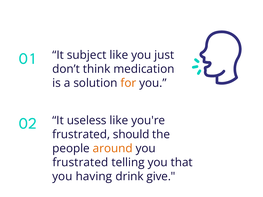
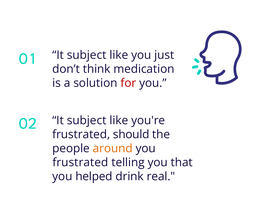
for colour: orange -> red
02 It useless: useless -> subject
having: having -> helped
give: give -> real
